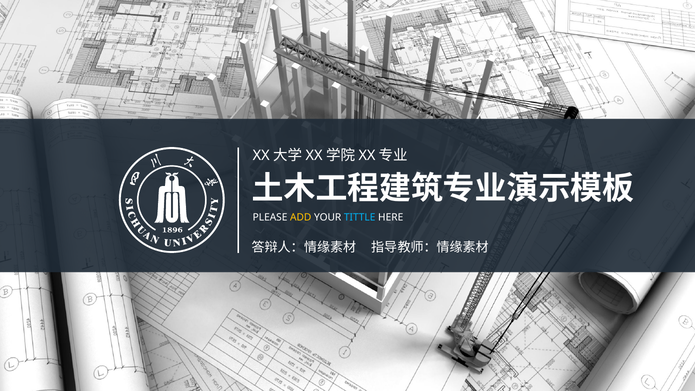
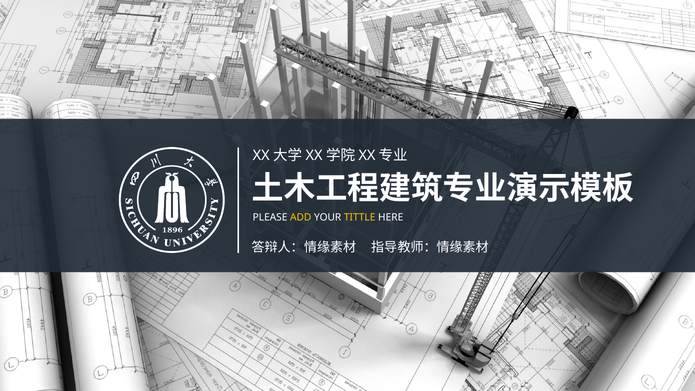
TITTLE colour: light blue -> yellow
